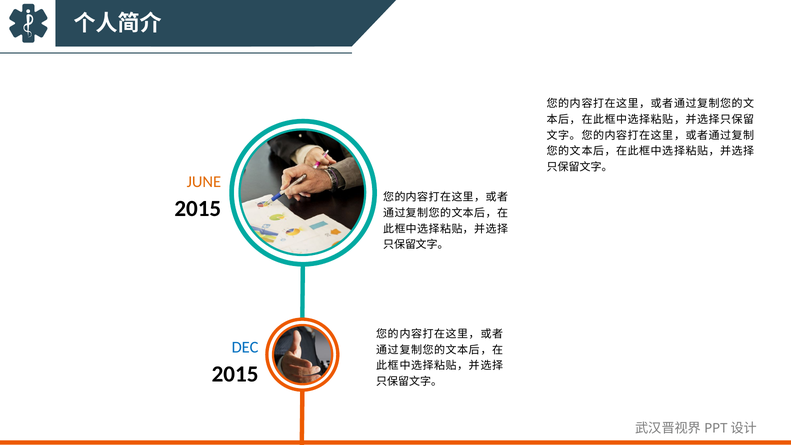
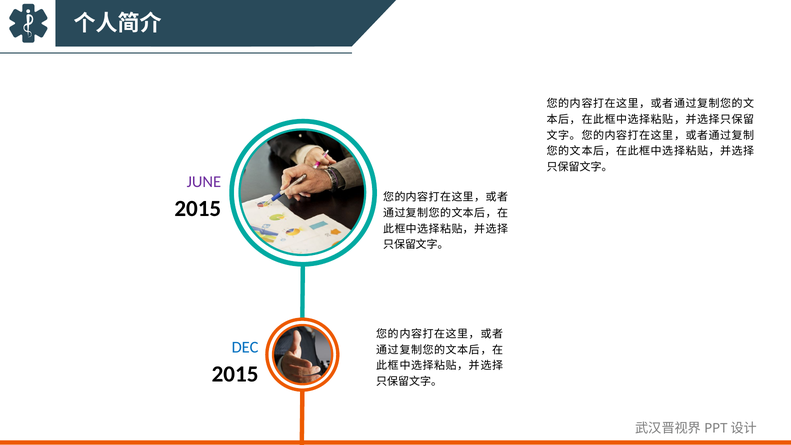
JUNE colour: orange -> purple
